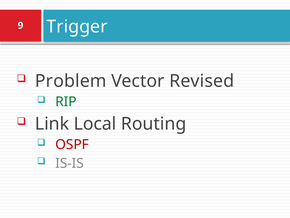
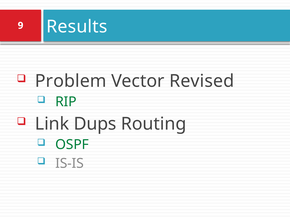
Trigger: Trigger -> Results
Local: Local -> Dups
OSPF colour: red -> green
